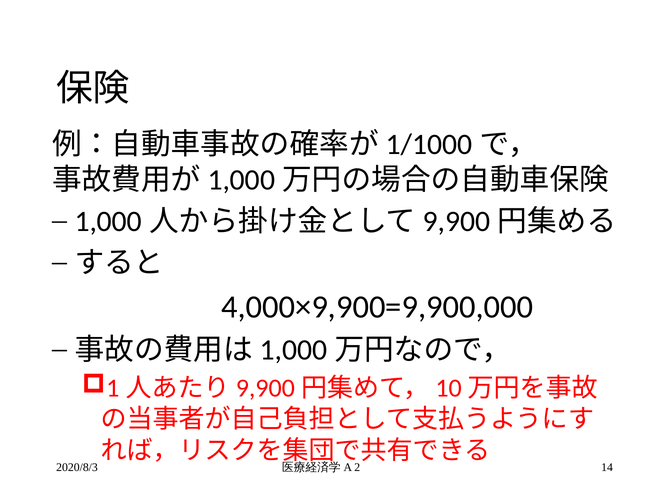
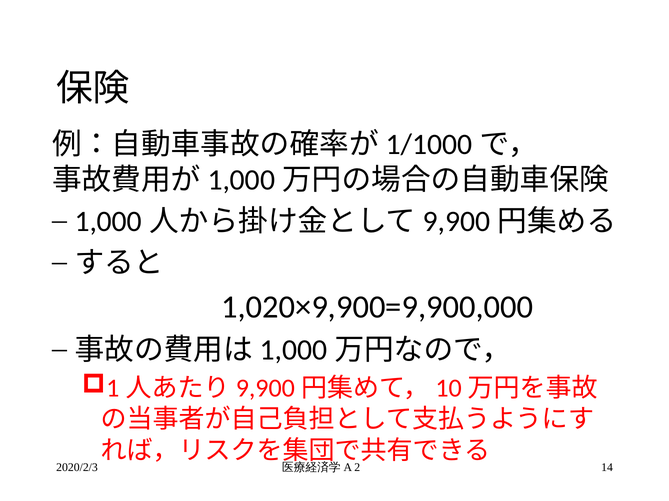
4,000×9,900=9,900,000: 4,000×9,900=9,900,000 -> 1,020×9,900=9,900,000
2020/8/3: 2020/8/3 -> 2020/2/3
